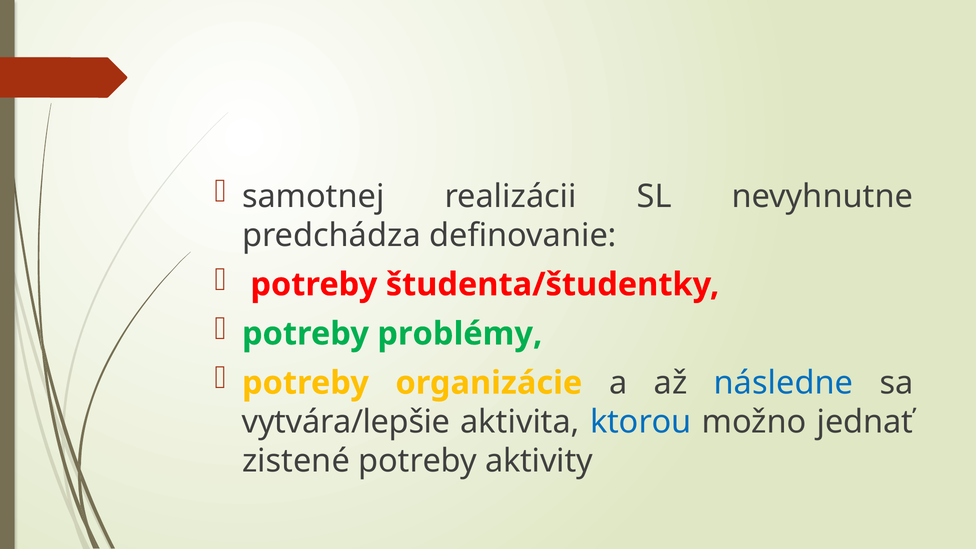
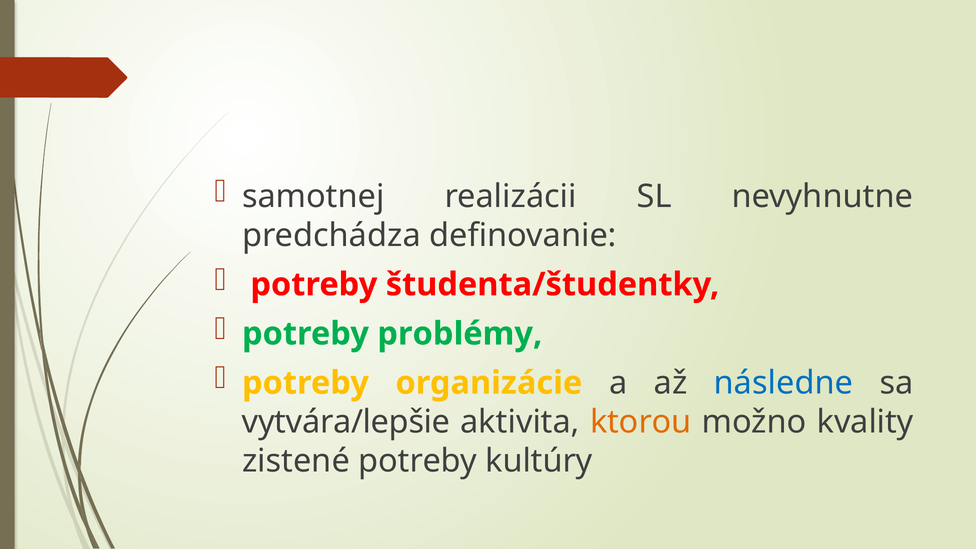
ktorou colour: blue -> orange
jednať: jednať -> kvality
aktivity: aktivity -> kultúry
